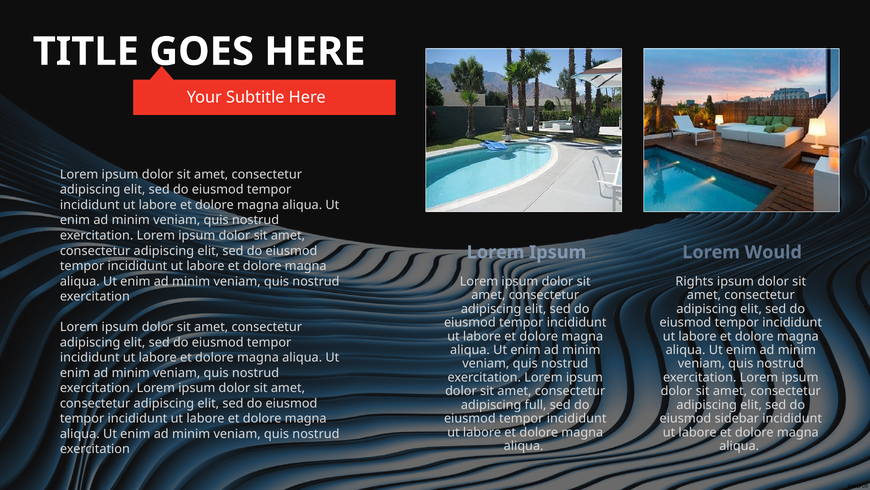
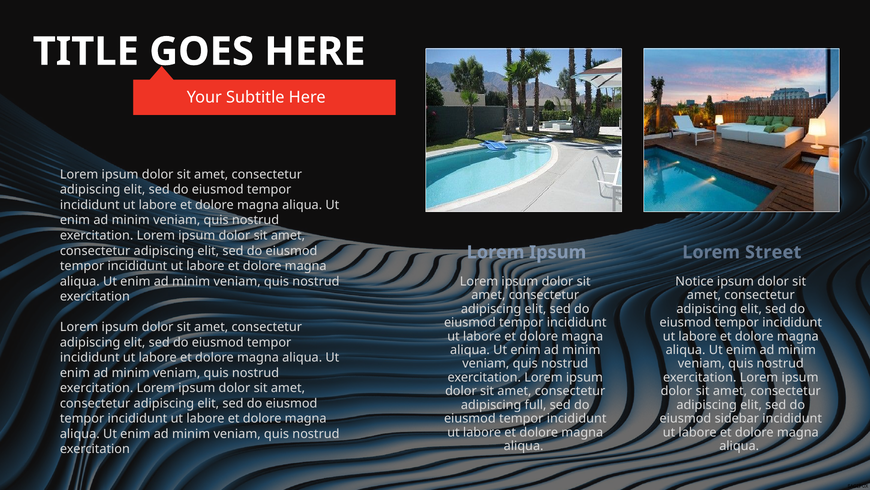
Would: Would -> Street
Rights: Rights -> Notice
